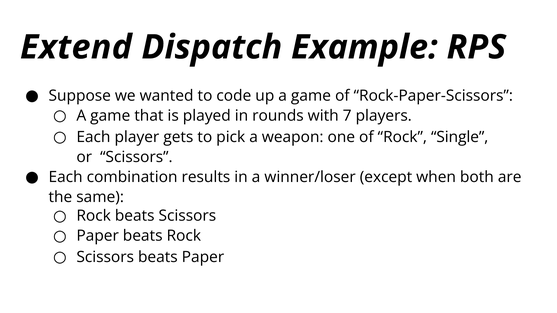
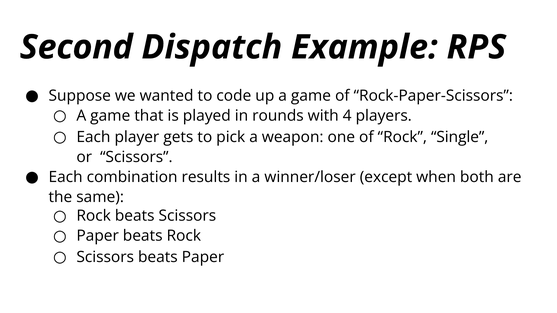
Extend: Extend -> Second
7: 7 -> 4
